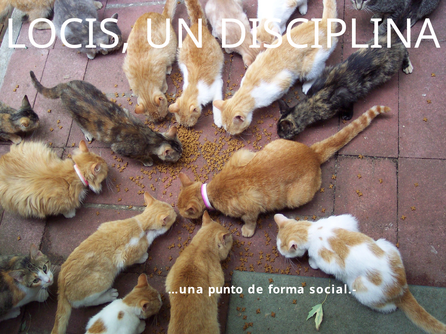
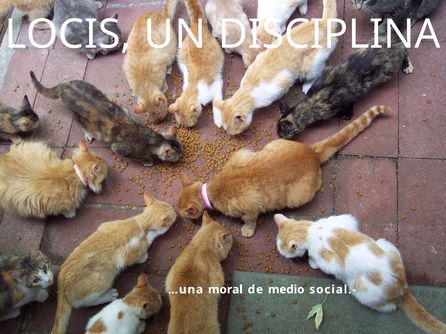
punto: punto -> moral
forma: forma -> medio
